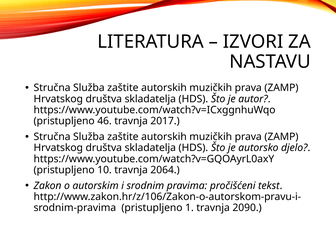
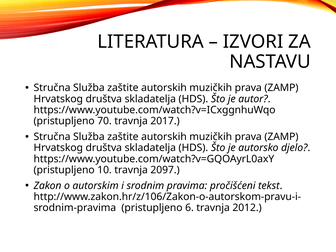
46: 46 -> 70
2064: 2064 -> 2097
1: 1 -> 6
2090: 2090 -> 2012
